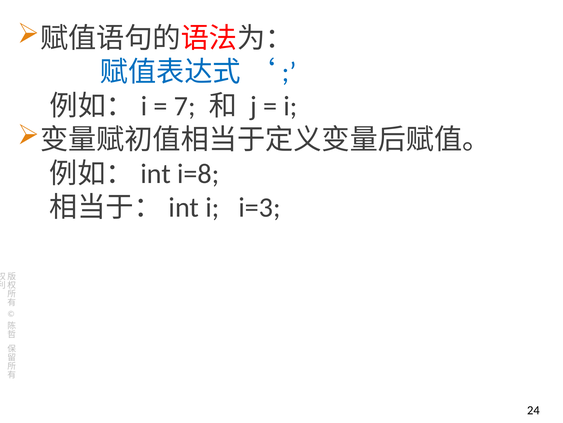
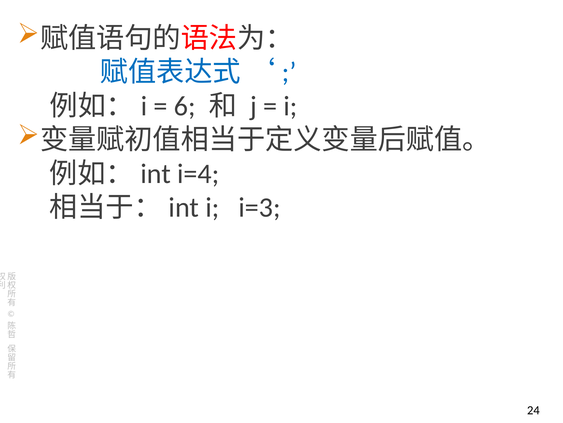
7: 7 -> 6
i=8: i=8 -> i=4
